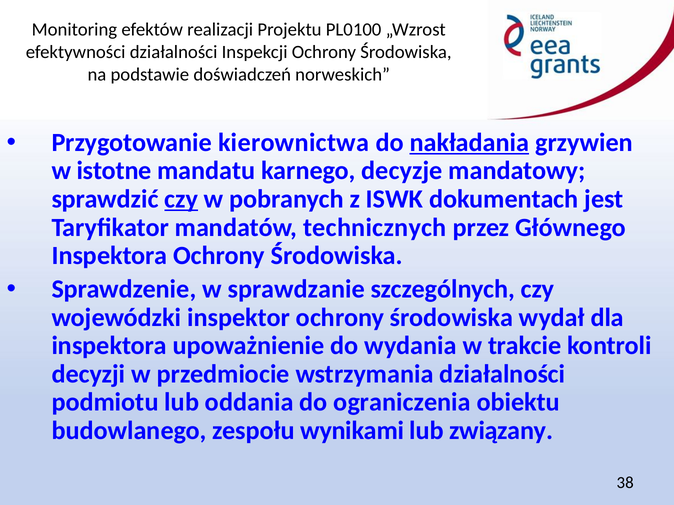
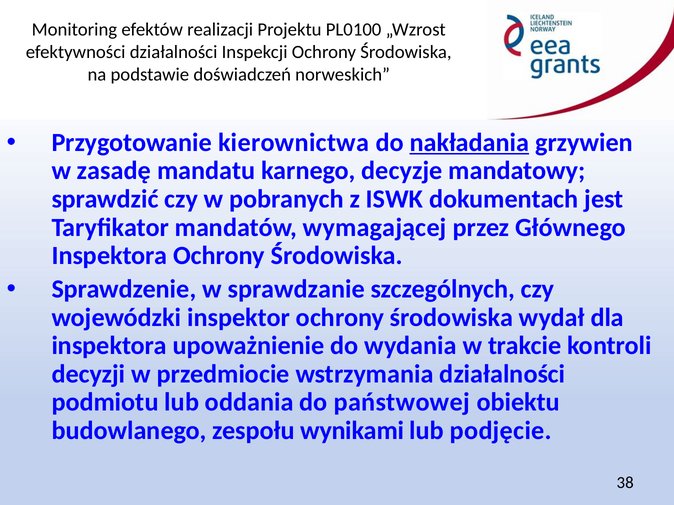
istotne: istotne -> zasadę
czy at (181, 199) underline: present -> none
technicznych: technicznych -> wymagającej
ograniczenia: ograniczenia -> państwowej
związany: związany -> podjęcie
